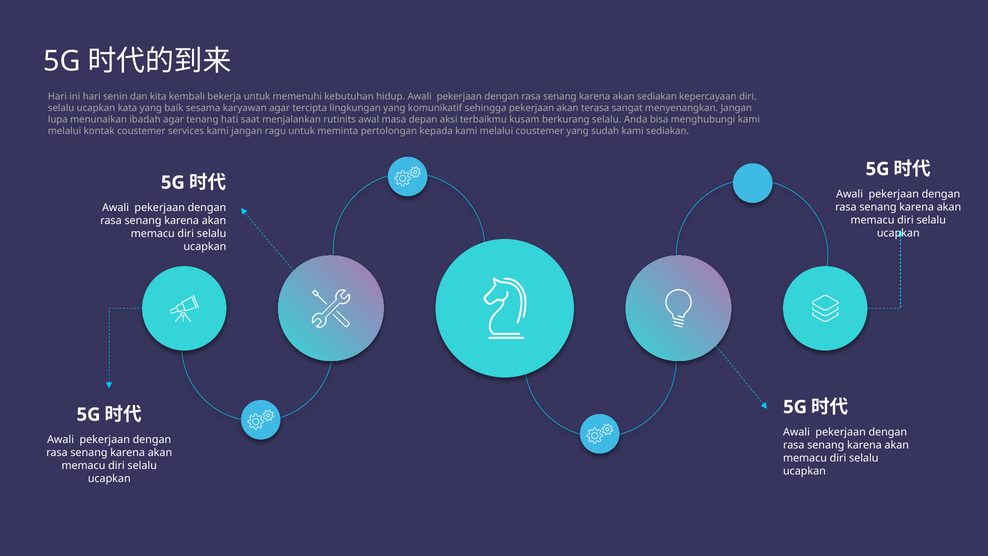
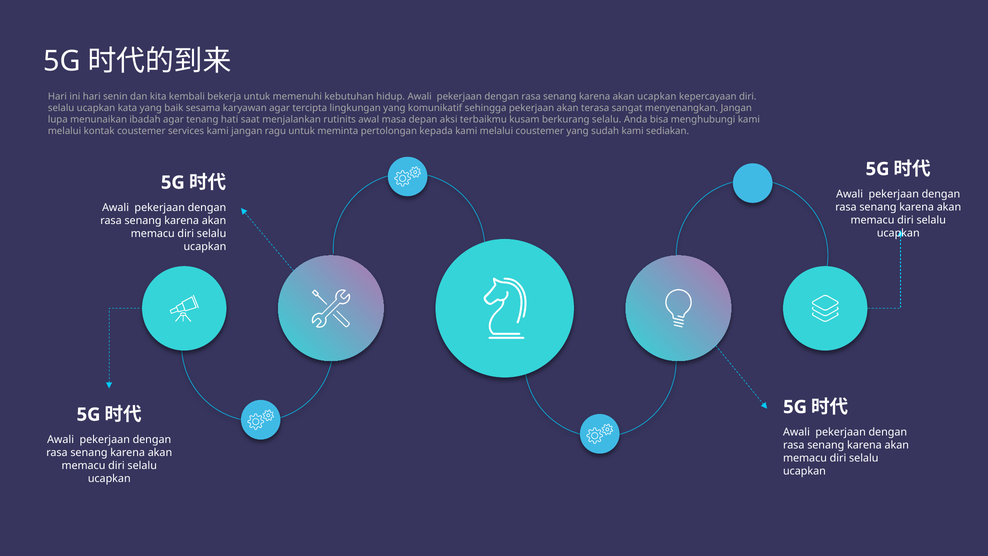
akan sediakan: sediakan -> ucapkan
